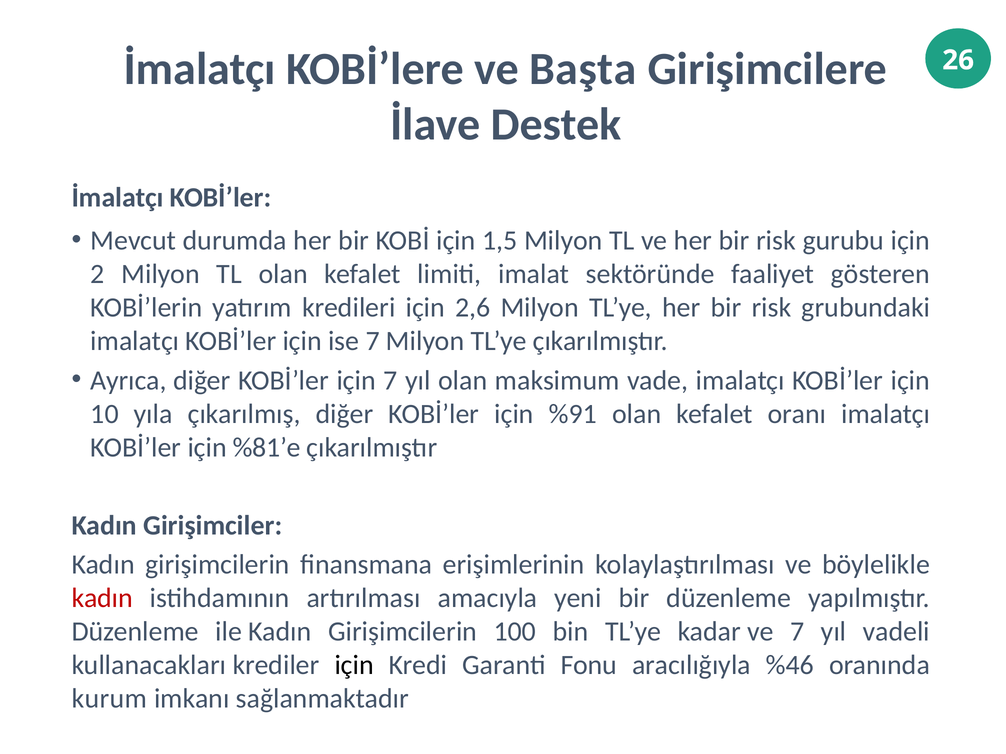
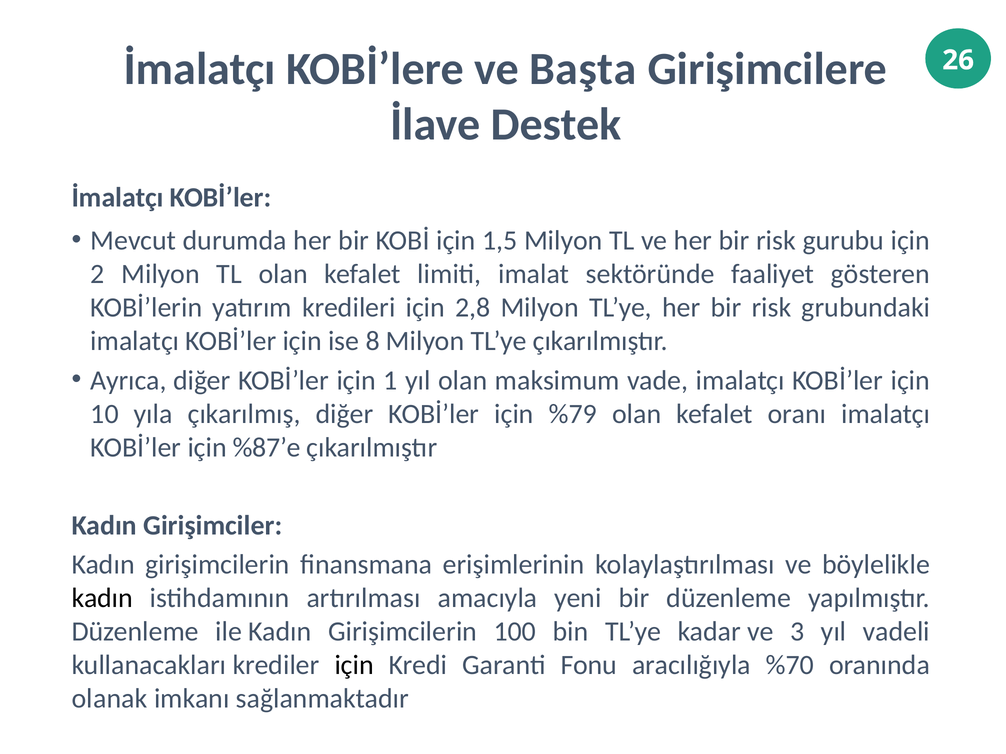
2,6: 2,6 -> 2,8
ise 7: 7 -> 8
için 7: 7 -> 1
%91: %91 -> %79
%81’e: %81’e -> %87’e
kadın at (102, 598) colour: red -> black
ve 7: 7 -> 3
%46: %46 -> %70
kurum: kurum -> olanak
